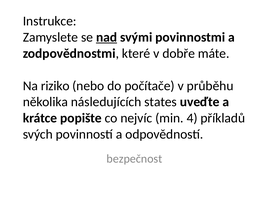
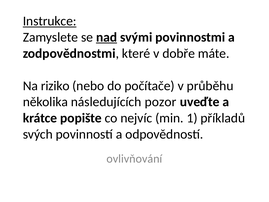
Instrukce underline: none -> present
states: states -> pozor
4: 4 -> 1
bezpečnost: bezpečnost -> ovlivňování
